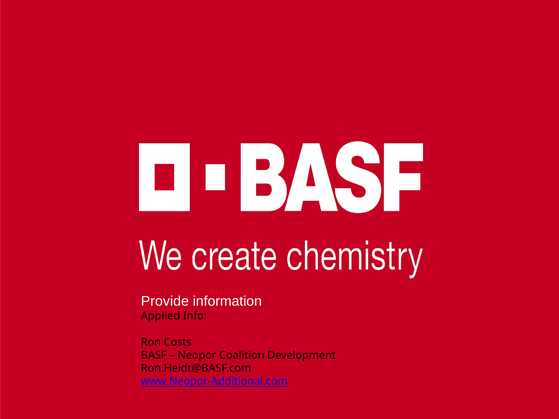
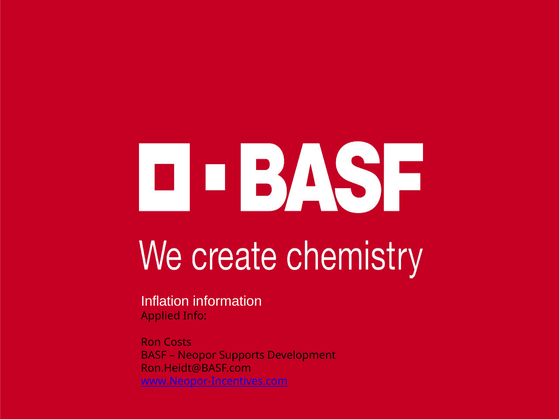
Provide: Provide -> Inflation
Coalition: Coalition -> Supports
www.Neopor-Additional.com: www.Neopor-Additional.com -> www.Neopor-Incentives.com
